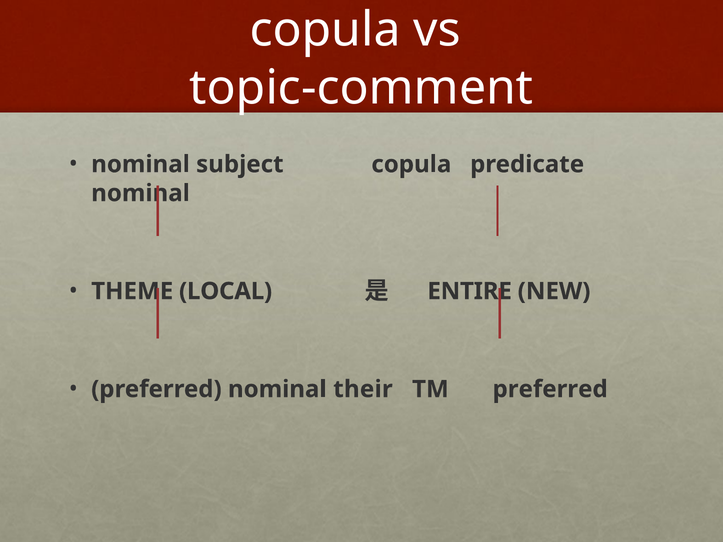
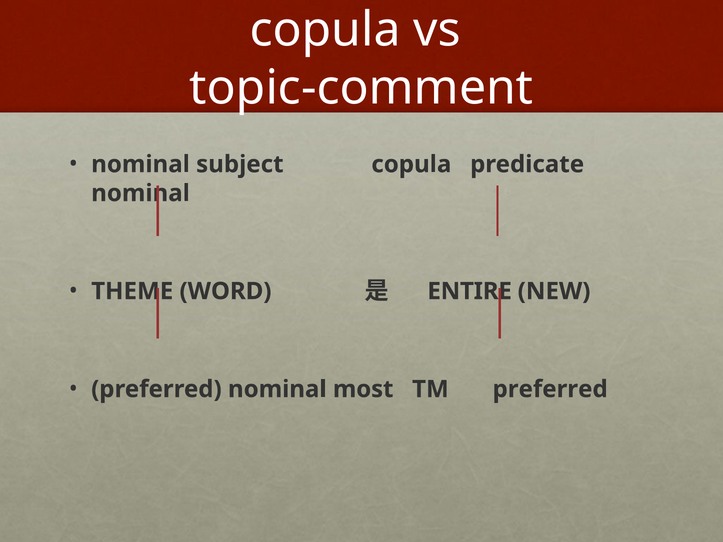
LOCAL: LOCAL -> WORD
their: their -> most
